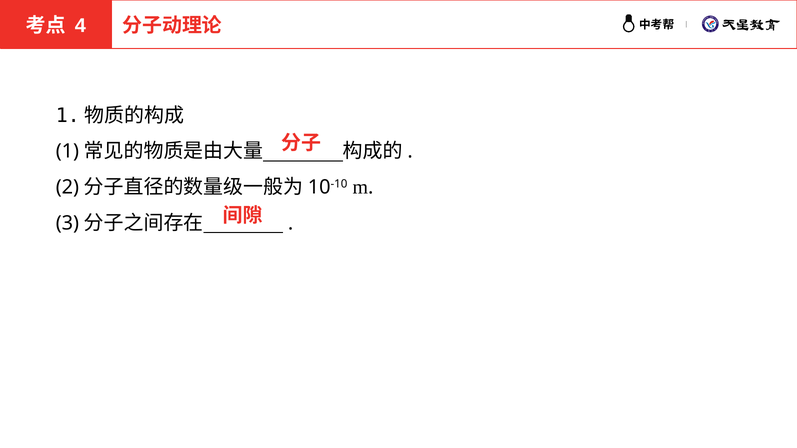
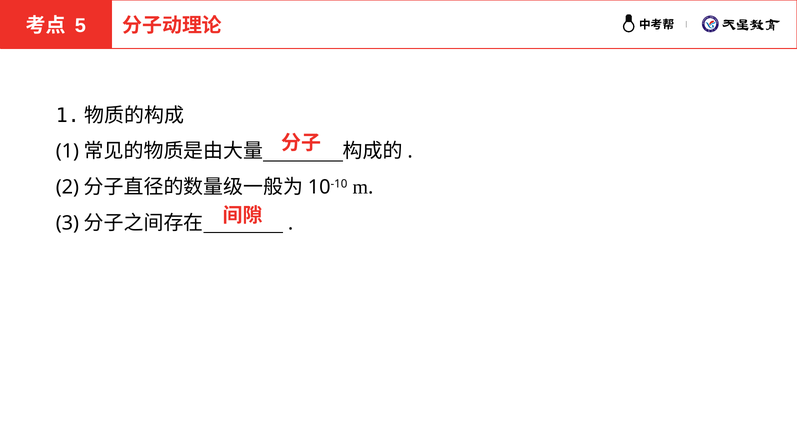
4: 4 -> 5
